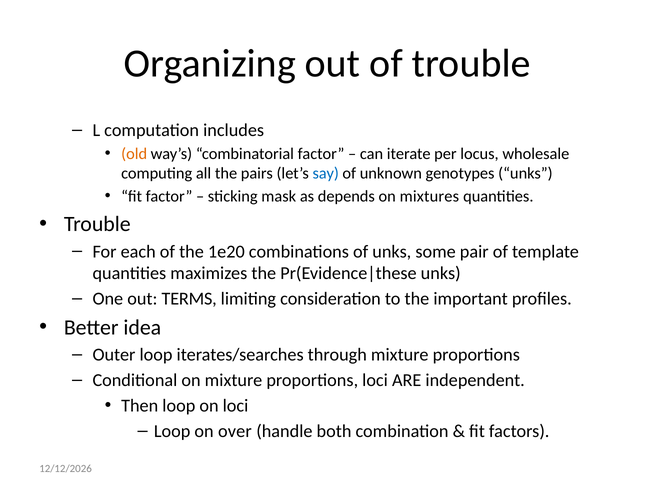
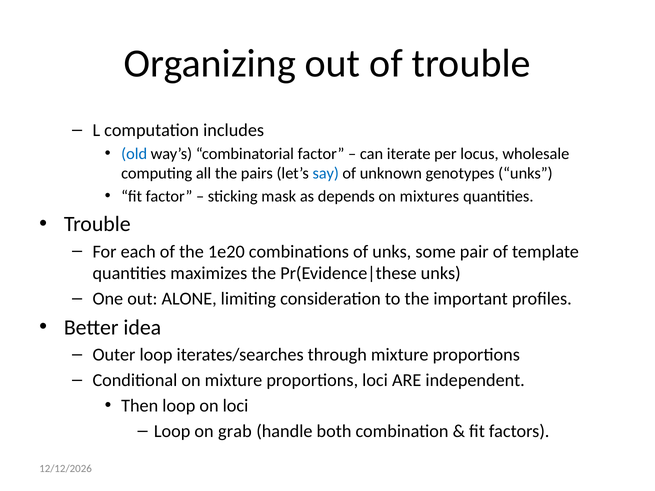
old colour: orange -> blue
TERMS: TERMS -> ALONE
over: over -> grab
